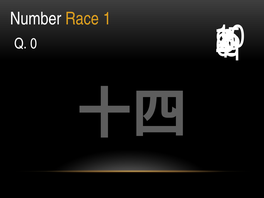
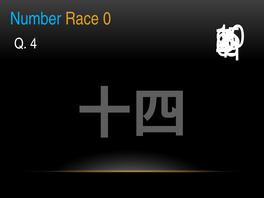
Number colour: white -> light blue
Race 1: 1 -> 0
Q 0: 0 -> 4
